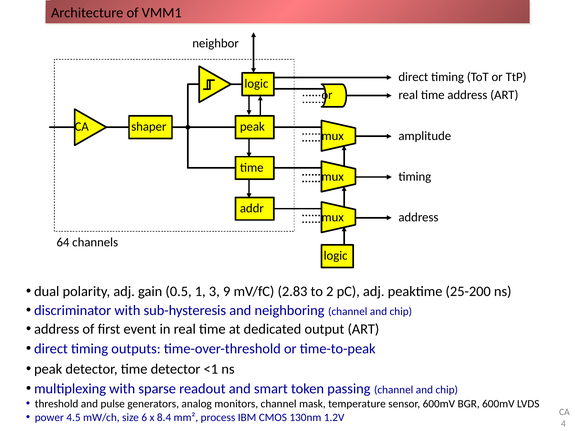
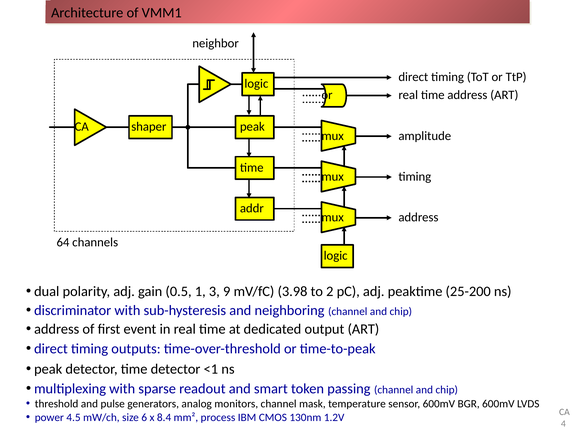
2.83: 2.83 -> 3.98
